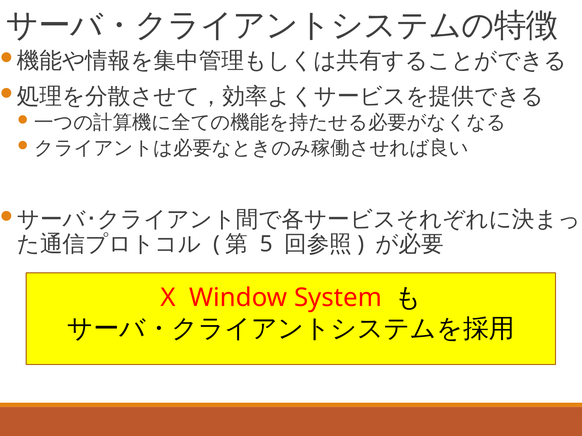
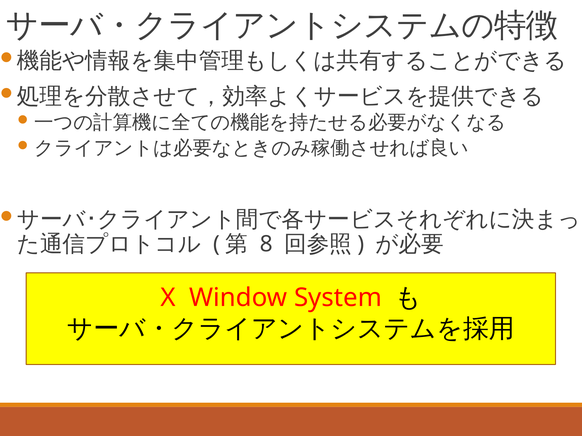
5: 5 -> 8
